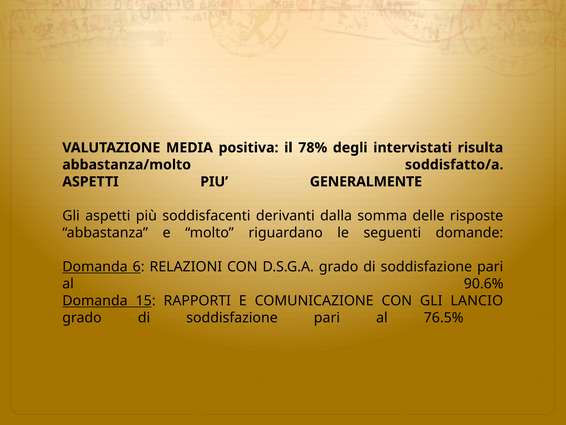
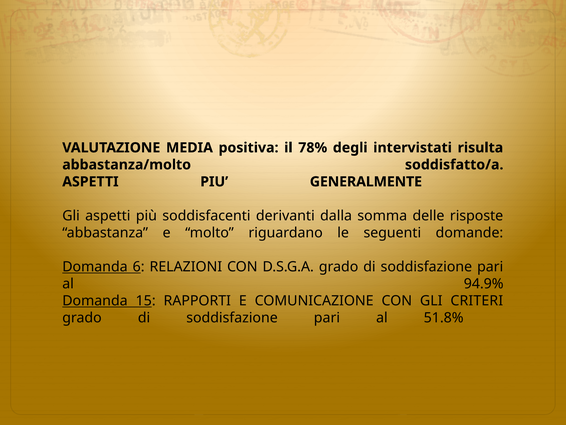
90.6%: 90.6% -> 94.9%
LANCIO: LANCIO -> CRITERI
76.5%: 76.5% -> 51.8%
